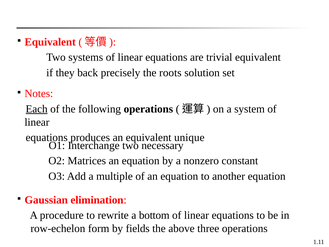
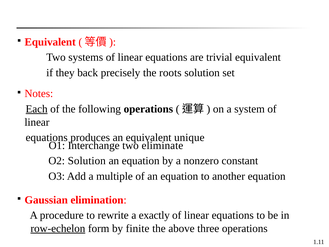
necessary: necessary -> eliminate
O2 Matrices: Matrices -> Solution
bottom: bottom -> exactly
row-echelon underline: none -> present
fields: fields -> finite
